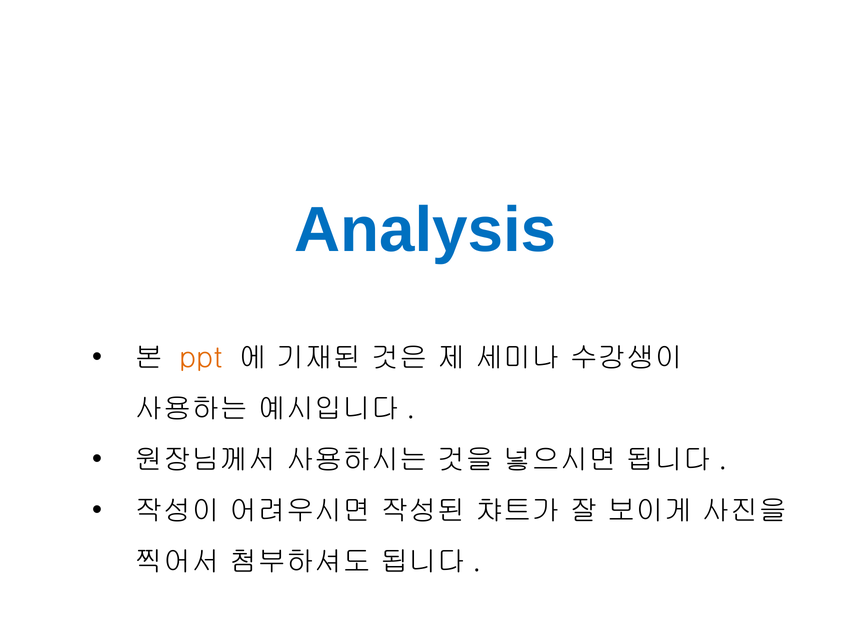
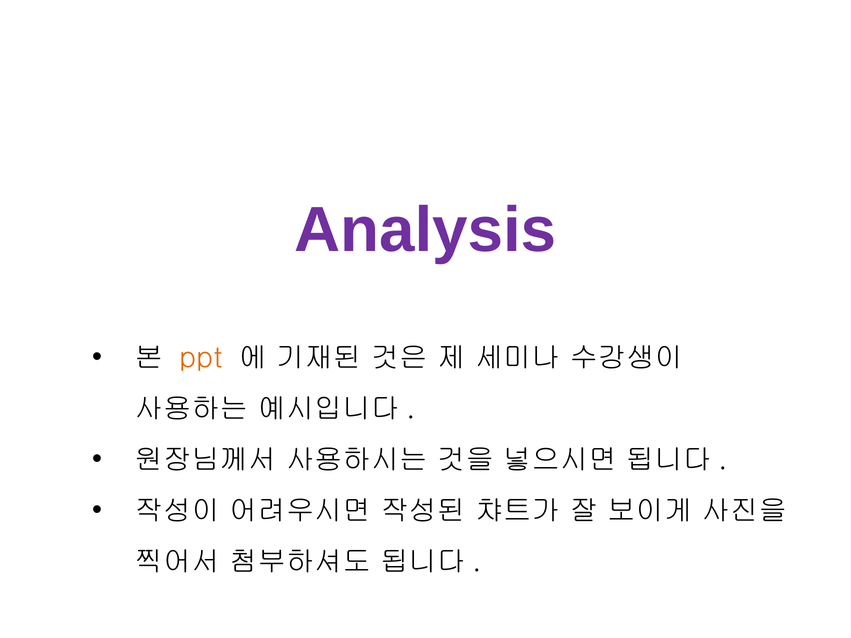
Analysis colour: blue -> purple
